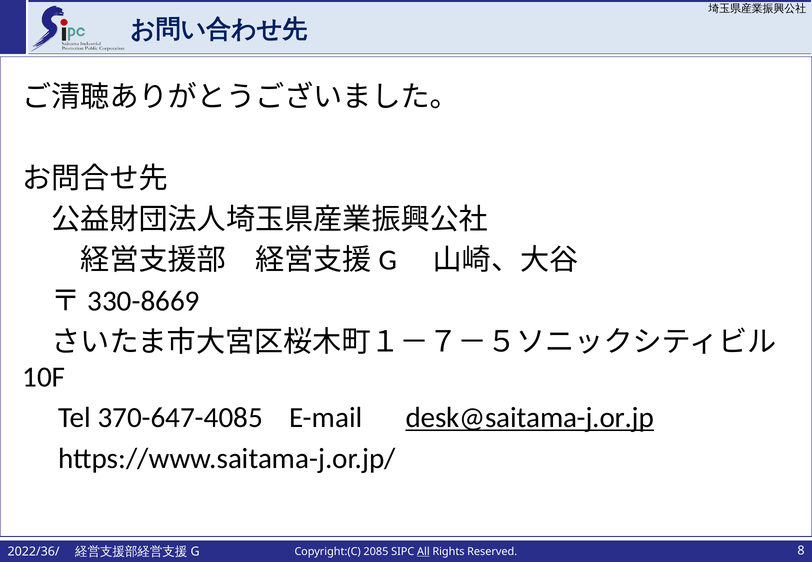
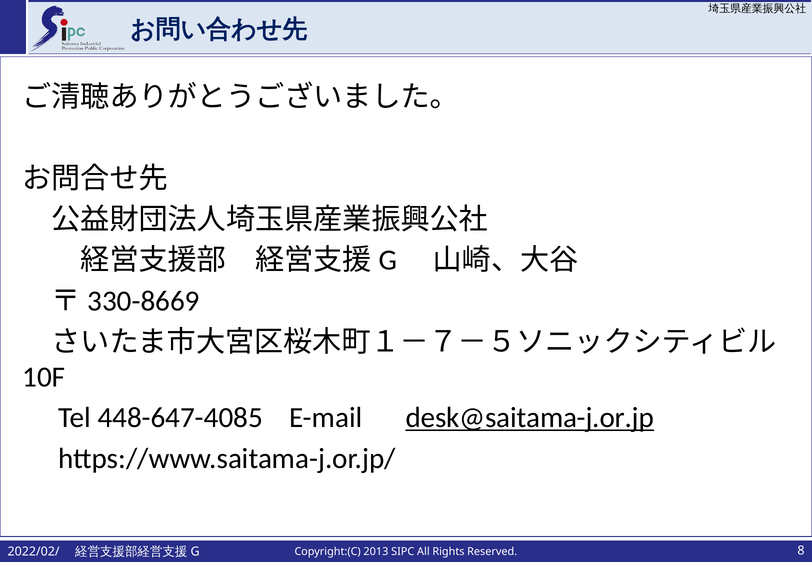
370-647-4085: 370-647-4085 -> 448-647-4085
2022/36/: 2022/36/ -> 2022/02/
2085: 2085 -> 2013
All underline: present -> none
